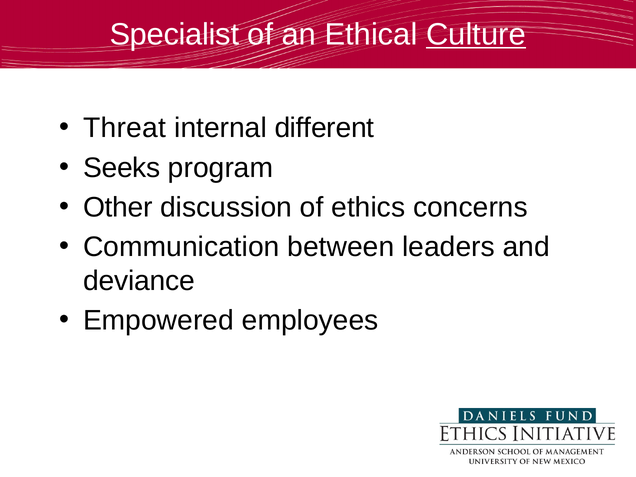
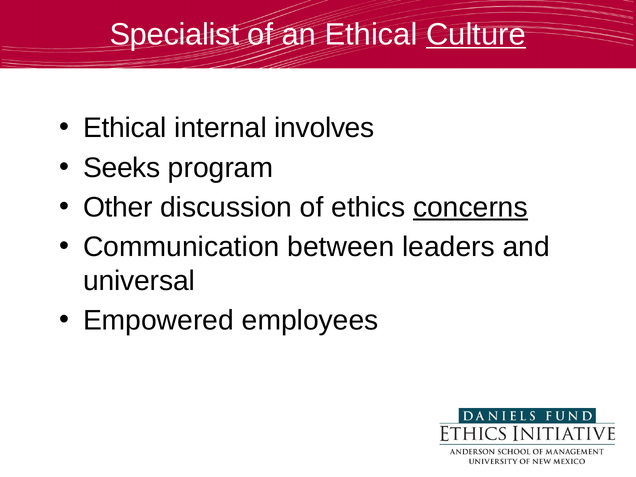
Threat at (125, 128): Threat -> Ethical
different: different -> involves
concerns underline: none -> present
deviance: deviance -> universal
